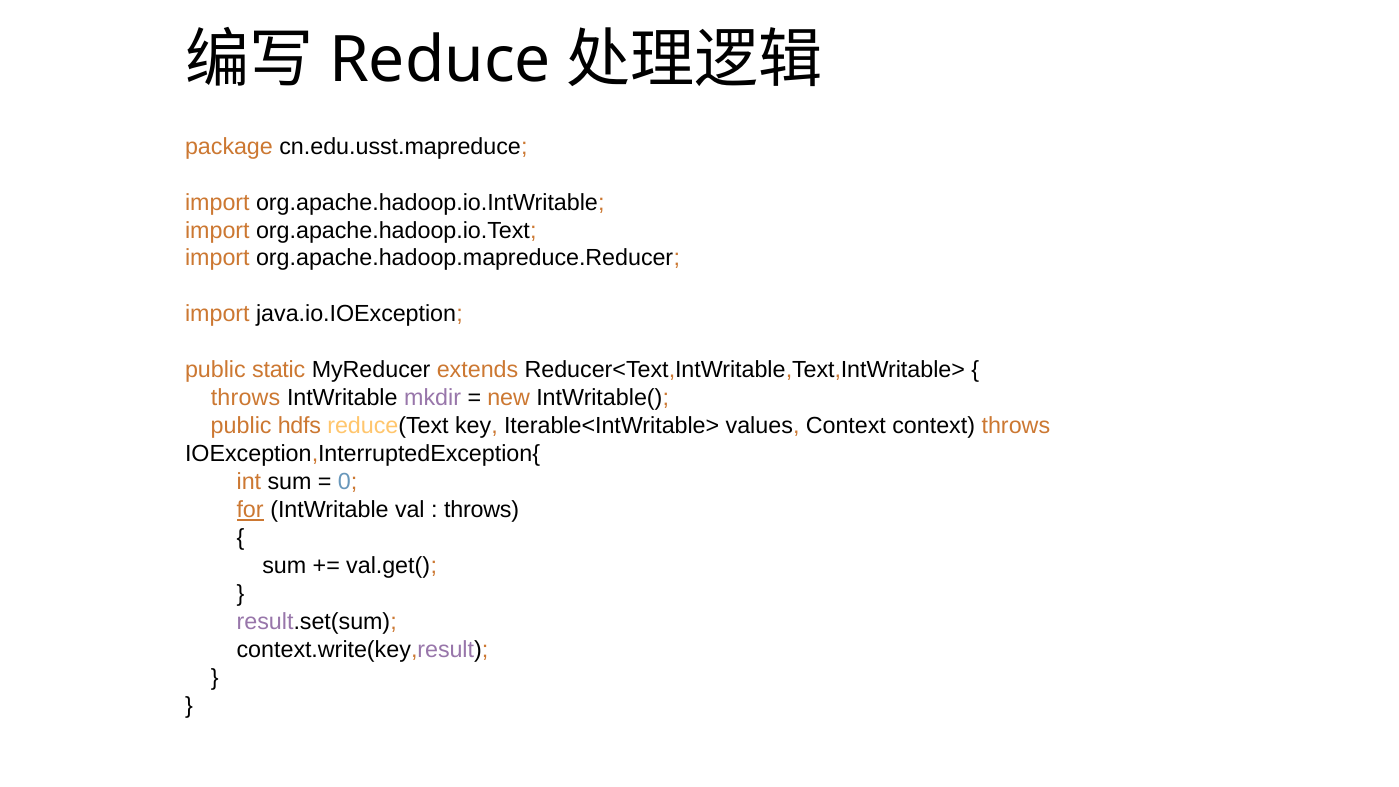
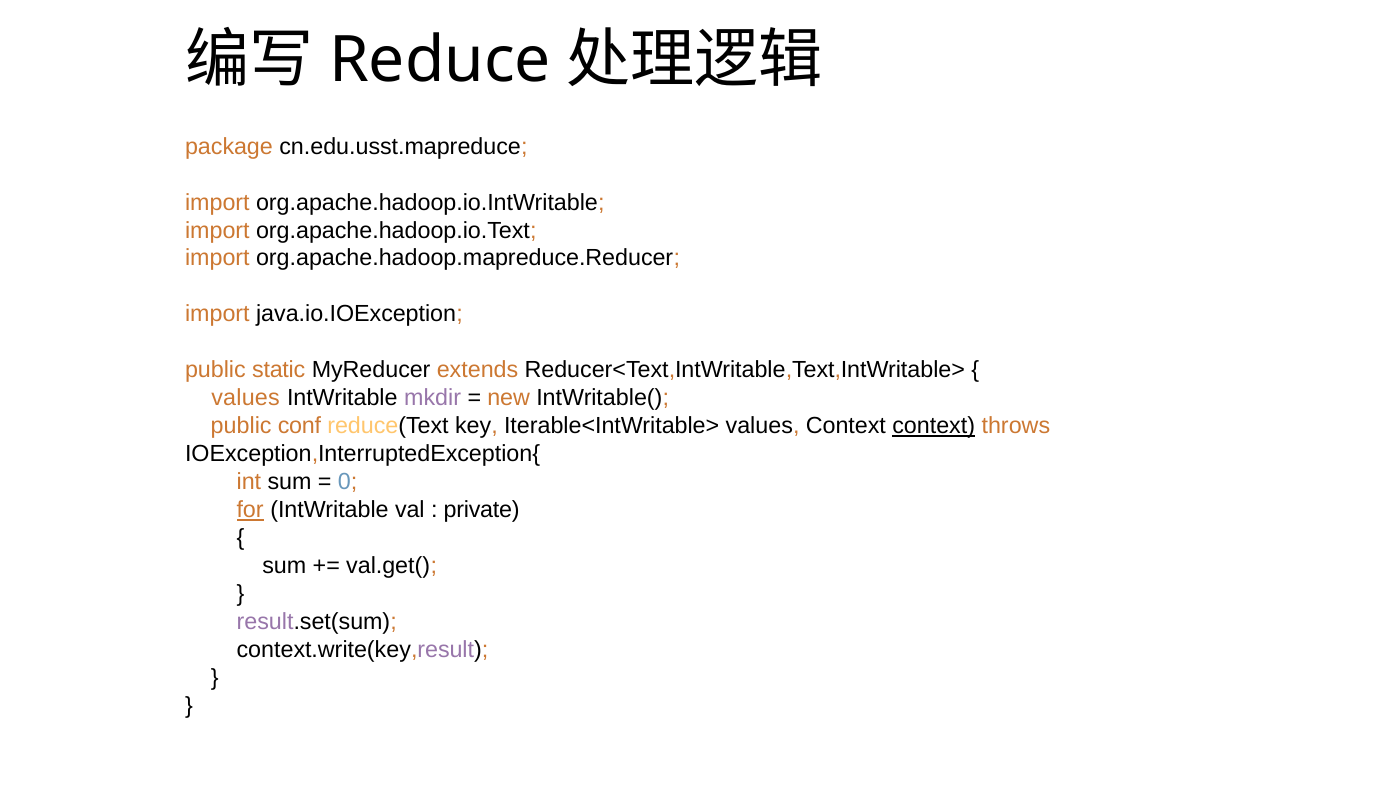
throws at (246, 398): throws -> values
hdfs: hdfs -> conf
context at (934, 426) underline: none -> present
throws at (482, 510): throws -> private
